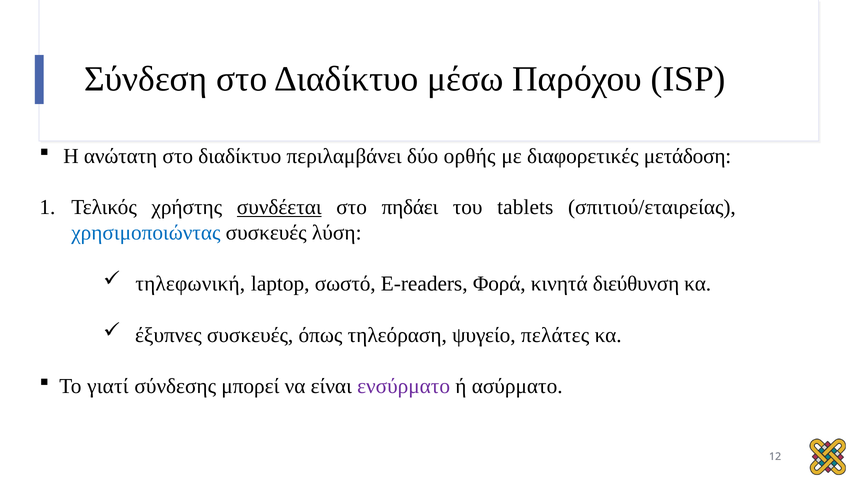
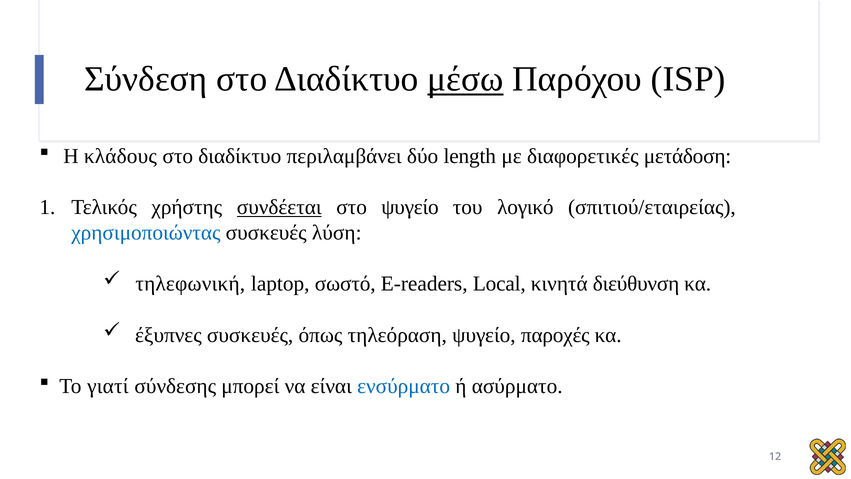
μέσω underline: none -> present
ανώτατη: ανώτατη -> κλάδους
ορθής: ορθής -> length
στο πηδάει: πηδάει -> ψυγείο
tablets: tablets -> λογικό
Φορά: Φορά -> Local
πελάτες: πελάτες -> παροχές
ενσύρματο colour: purple -> blue
